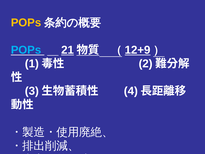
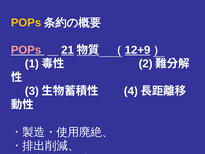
POPs at (26, 50) colour: light blue -> pink
